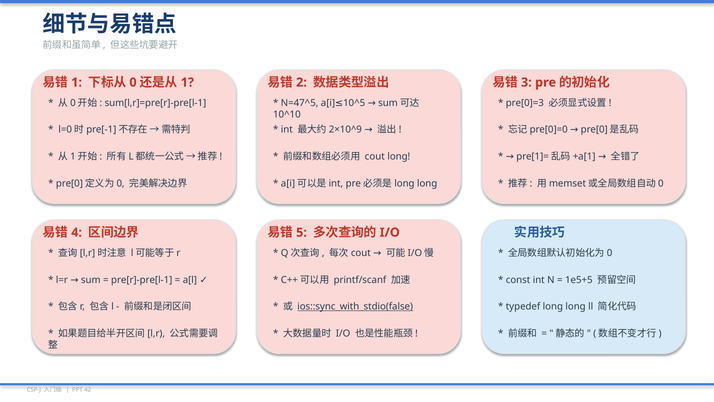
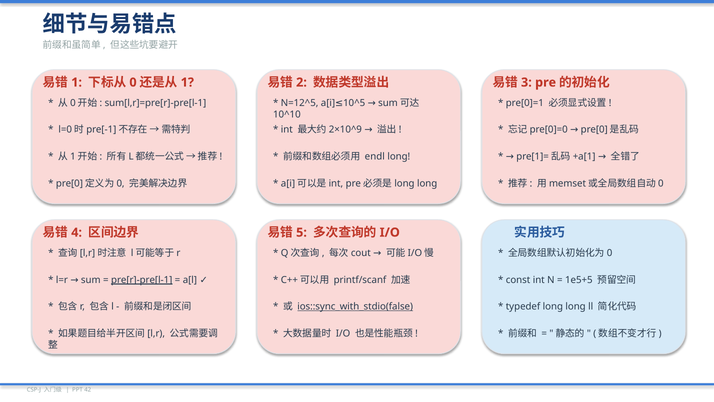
N=47^5: N=47^5 -> N=12^5
pre[0]=3: pre[0]=3 -> pre[0]=1
cout: cout -> endl
pre[r]-pre[l-1 underline: none -> present
